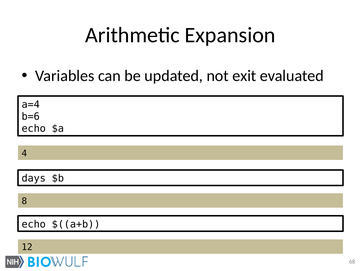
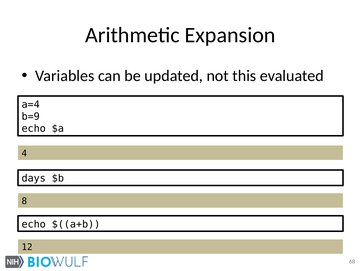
exit: exit -> this
b=6: b=6 -> b=9
